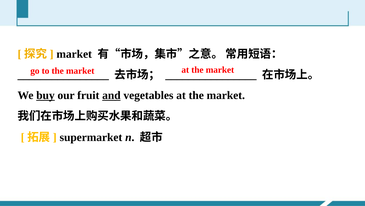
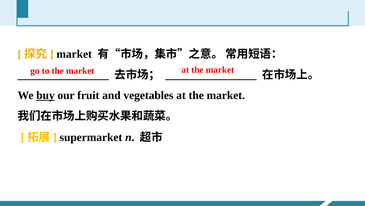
and underline: present -> none
